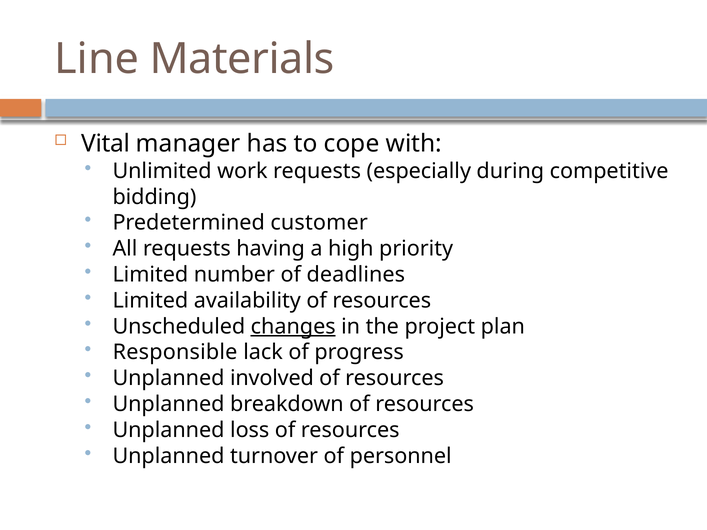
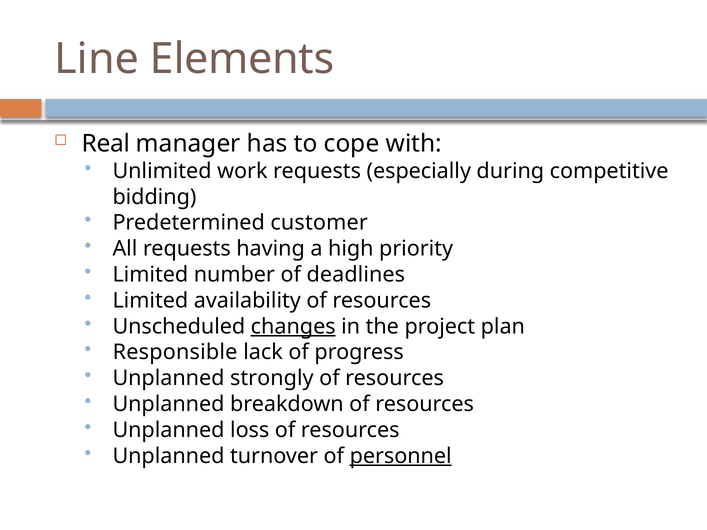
Materials: Materials -> Elements
Vital: Vital -> Real
involved: involved -> strongly
personnel underline: none -> present
